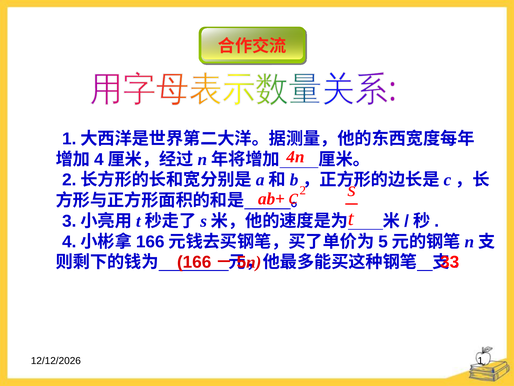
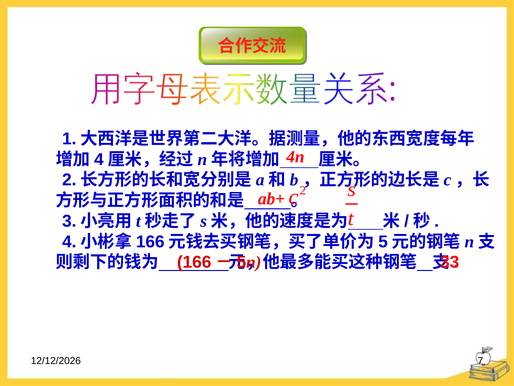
1: 1 -> 7
